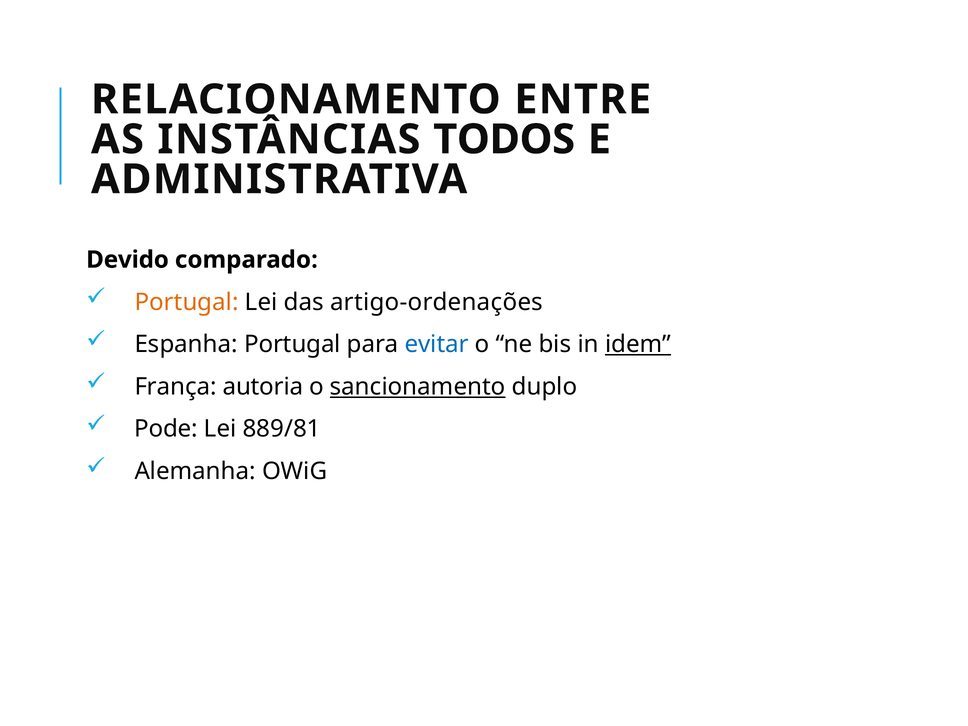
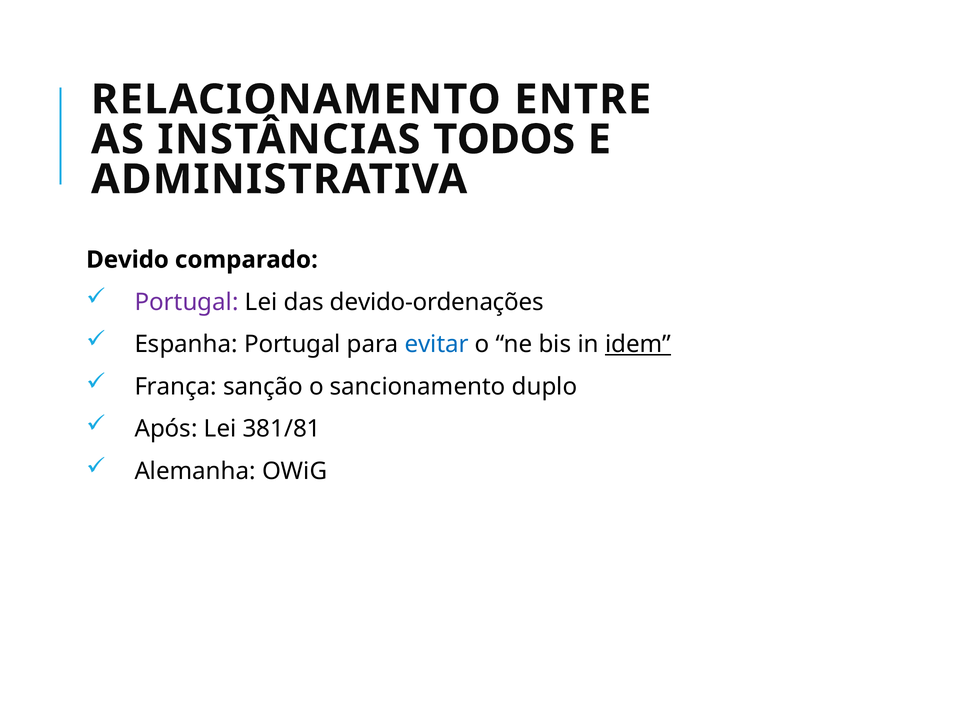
Portugal at (187, 302) colour: orange -> purple
artigo-ordenações: artigo-ordenações -> devido-ordenações
autoria: autoria -> sanção
sancionamento underline: present -> none
Pode: Pode -> Após
889/81: 889/81 -> 381/81
